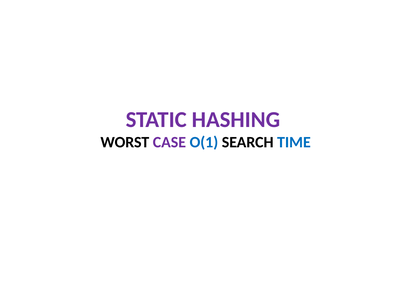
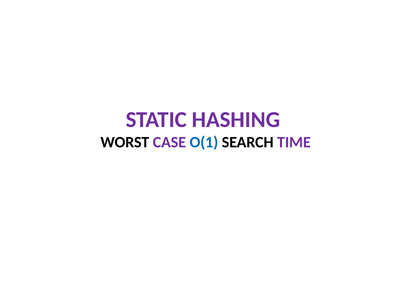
TIME colour: blue -> purple
